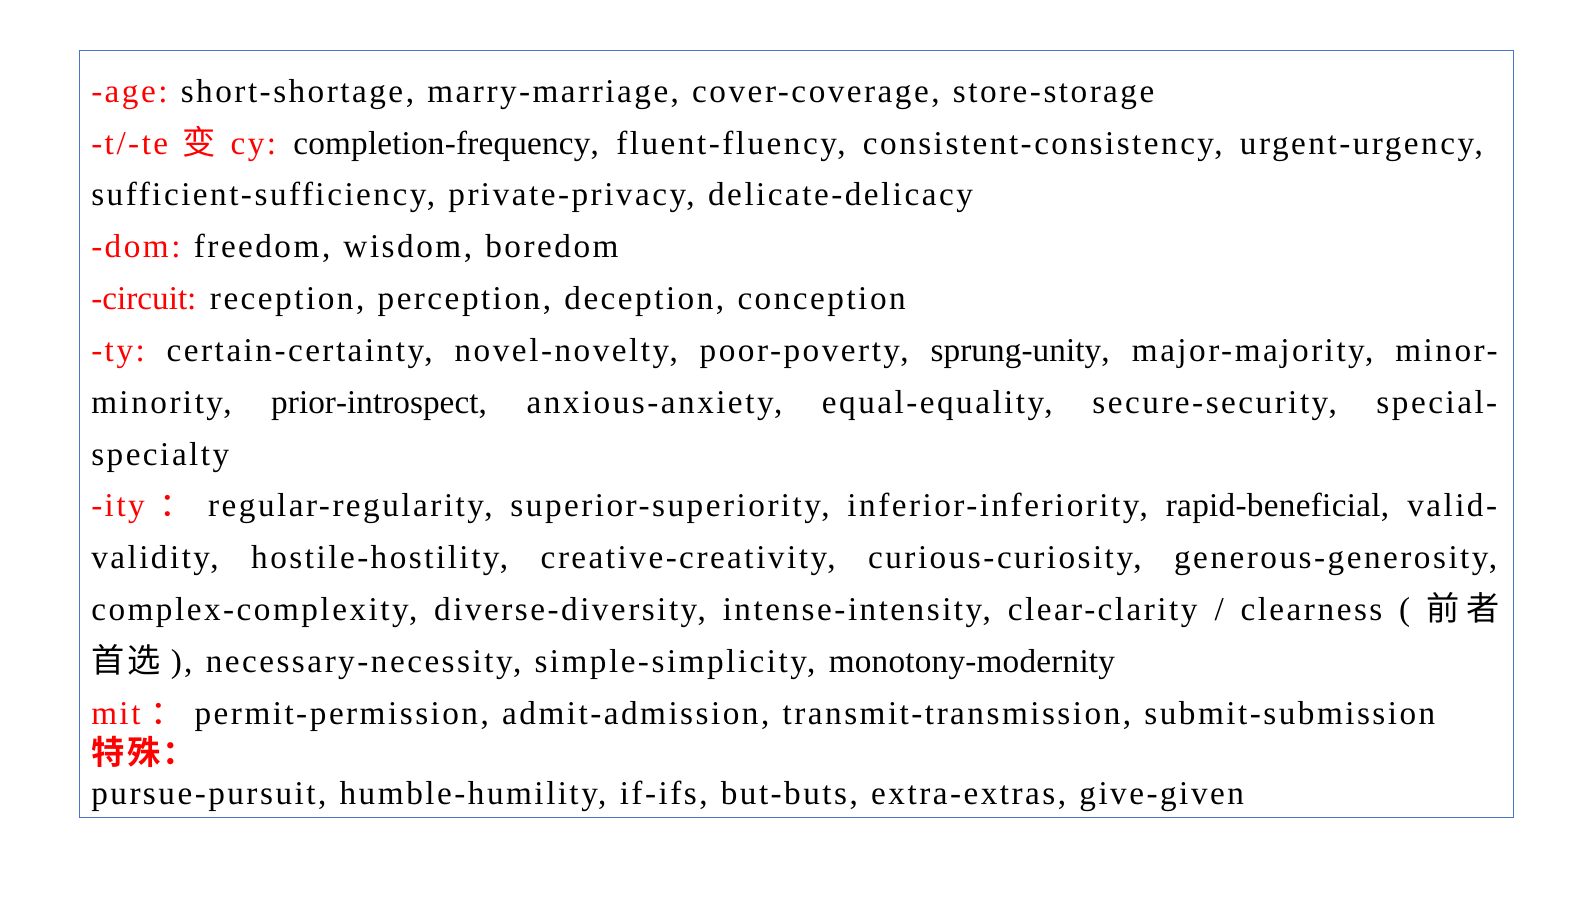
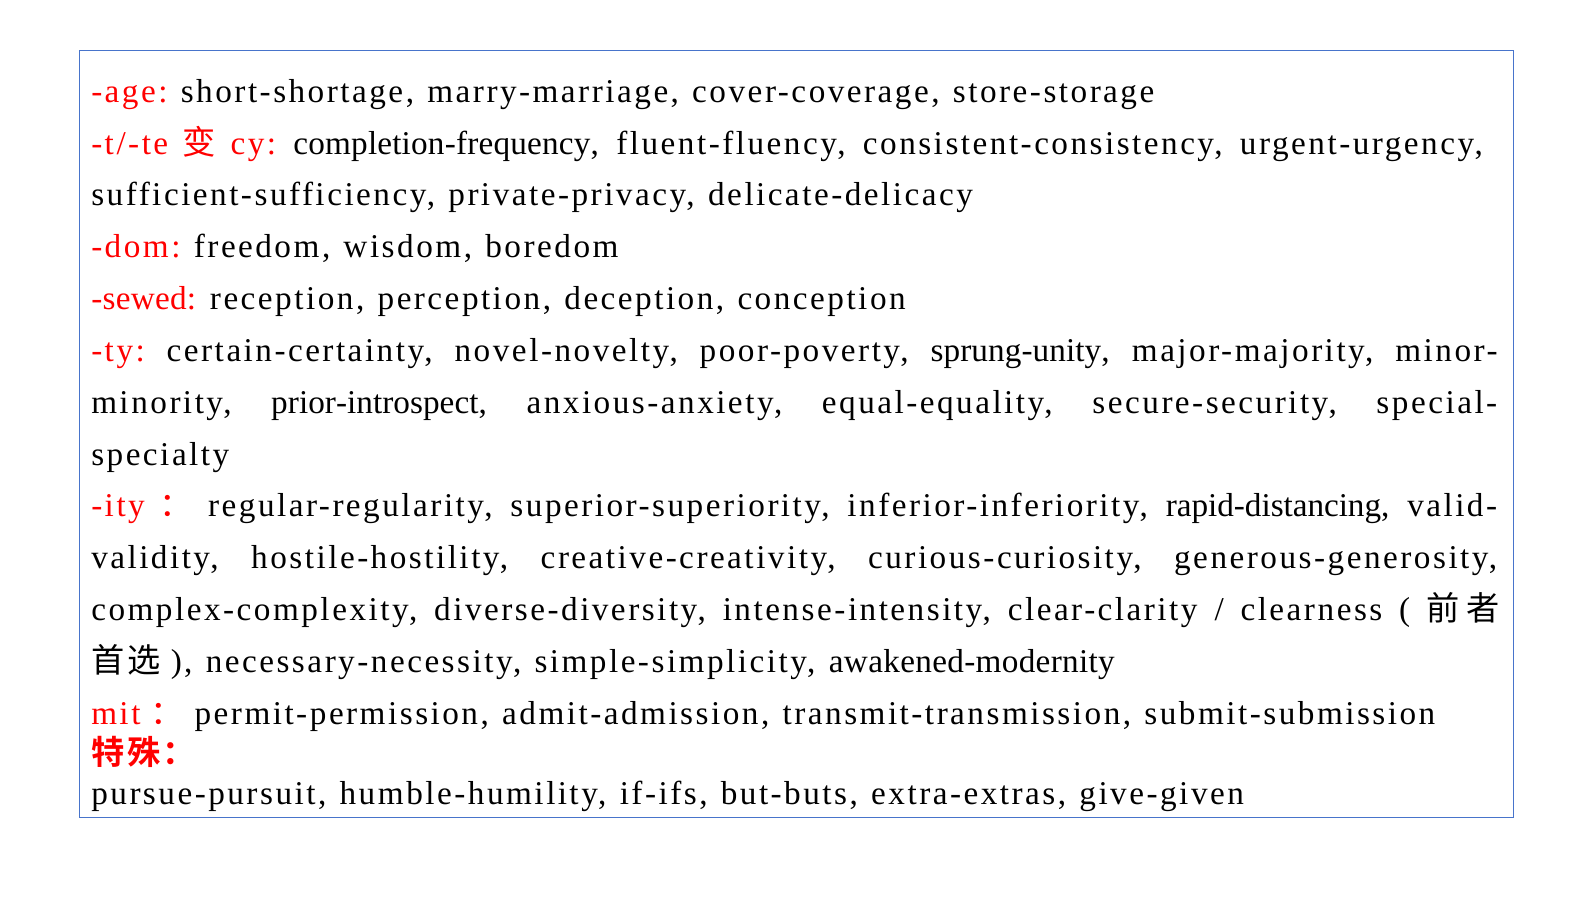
circuit: circuit -> sewed
rapid-beneficial: rapid-beneficial -> rapid-distancing
monotony-modernity: monotony-modernity -> awakened-modernity
